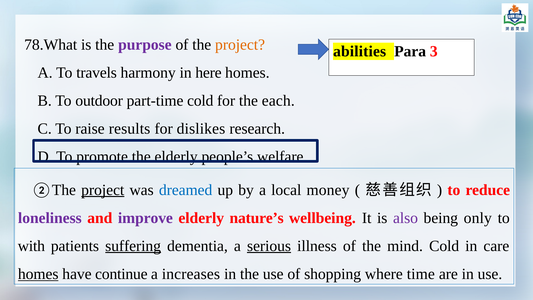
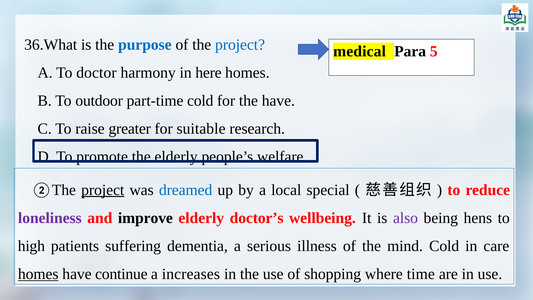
78.What: 78.What -> 36.What
purpose colour: purple -> blue
project at (240, 45) colour: orange -> blue
abilities: abilities -> medical
3: 3 -> 5
travels: travels -> doctor
the each: each -> have
results: results -> greater
dislikes: dislikes -> suitable
money: money -> special
improve colour: purple -> black
nature’s: nature’s -> doctor’s
only: only -> hens
with: with -> high
suffering underline: present -> none
serious underline: present -> none
